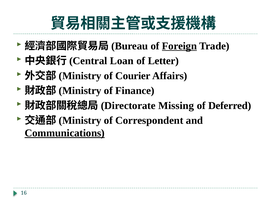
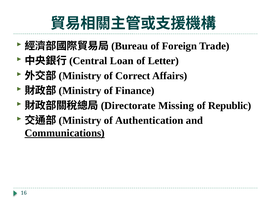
Foreign underline: present -> none
Courier: Courier -> Correct
Deferred: Deferred -> Republic
Correspondent: Correspondent -> Authentication
